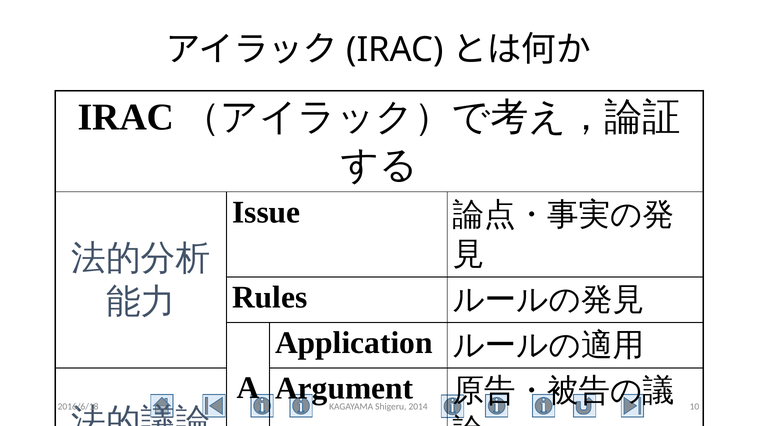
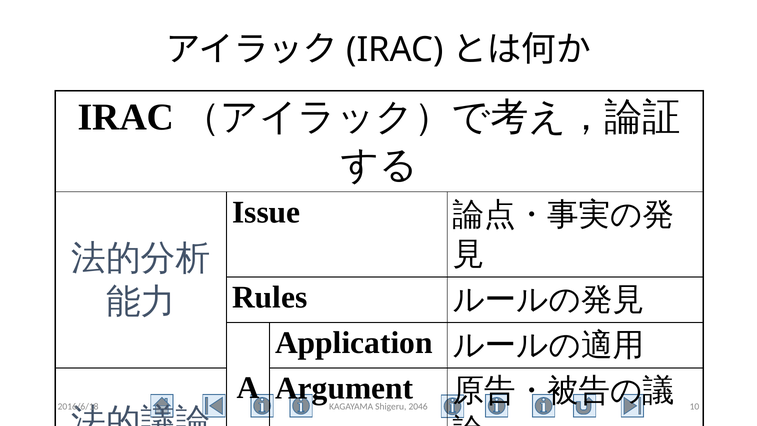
2014: 2014 -> 2046
